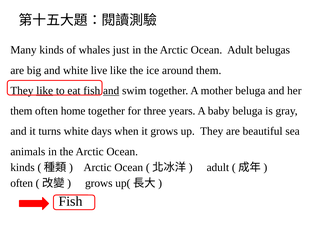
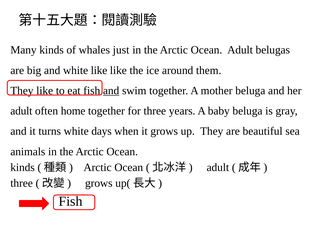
white live: live -> like
like at (45, 90) underline: present -> none
them at (21, 111): them -> adult
often at (22, 183): often -> three
